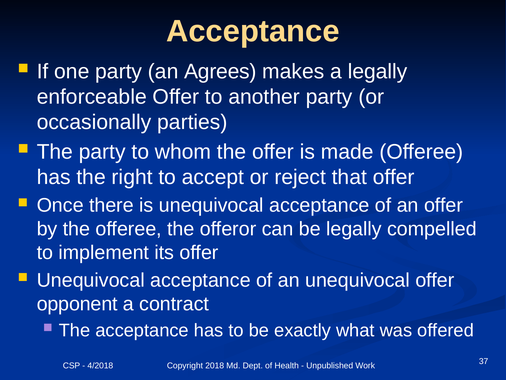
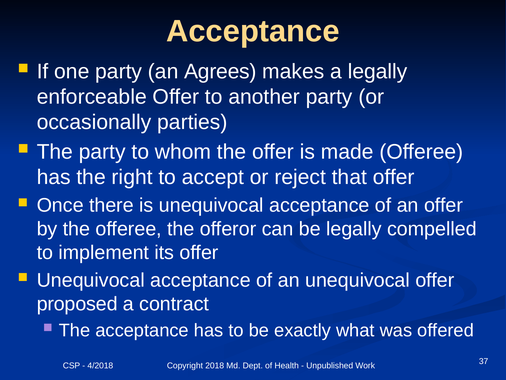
opponent: opponent -> proposed
